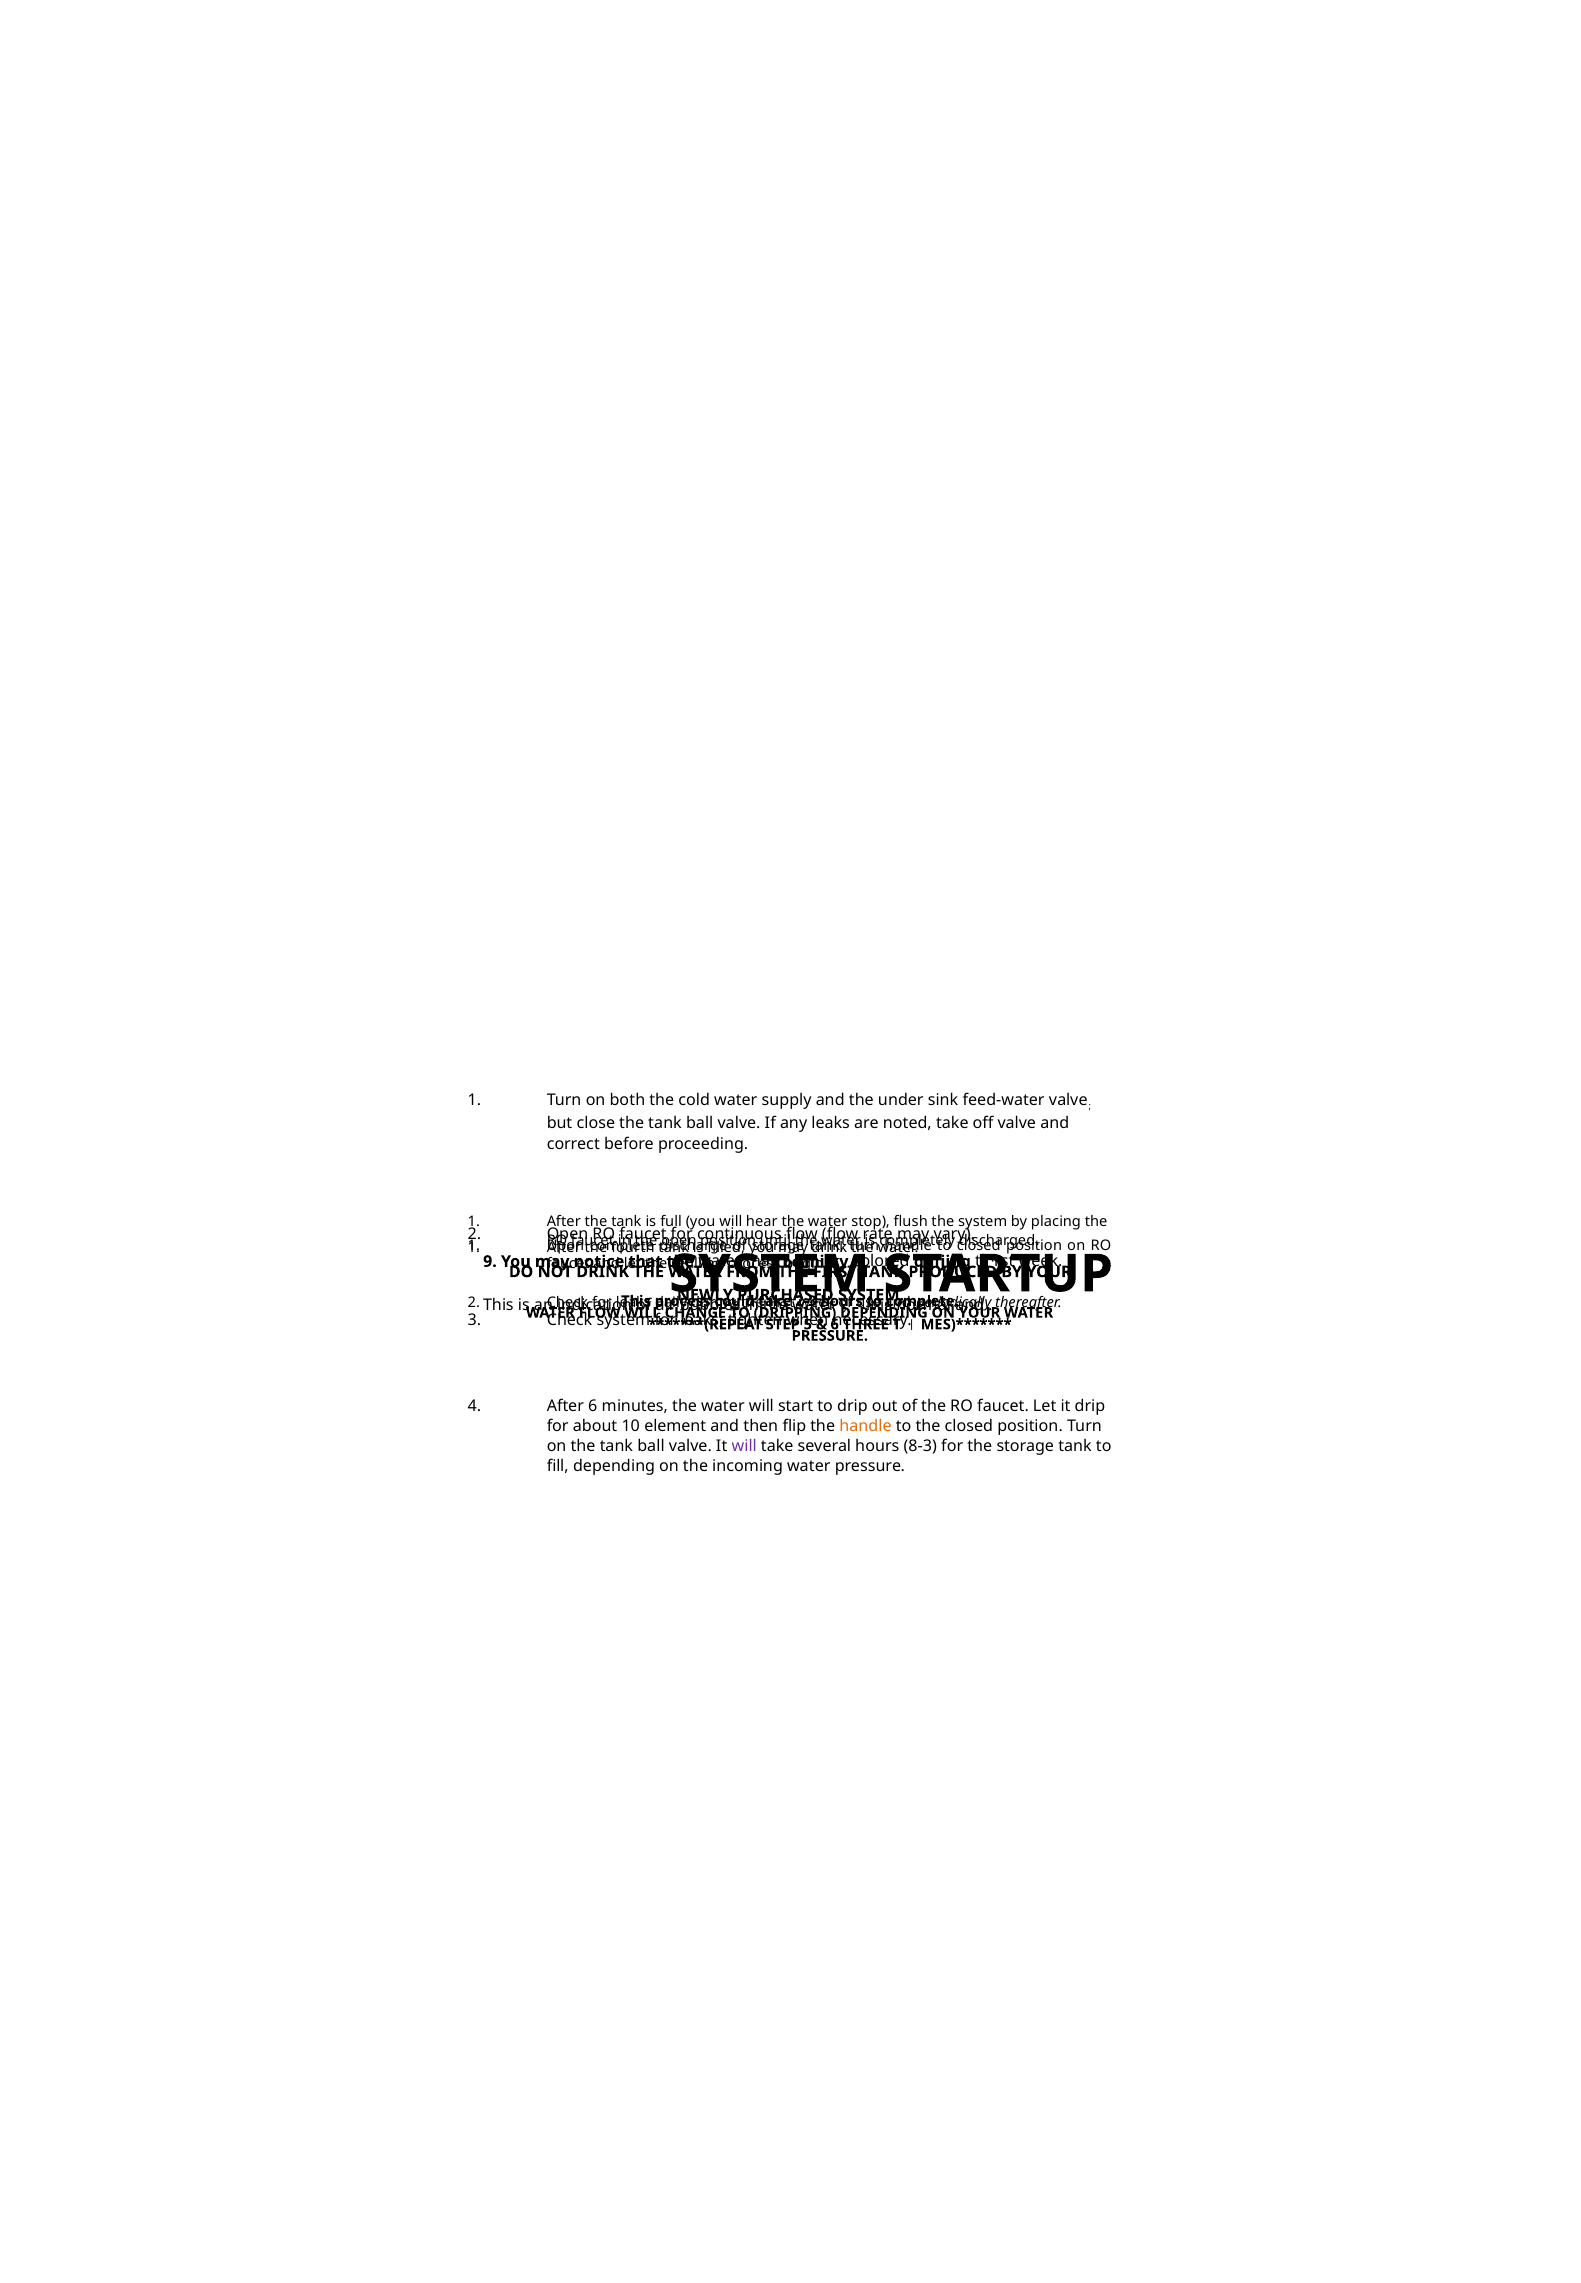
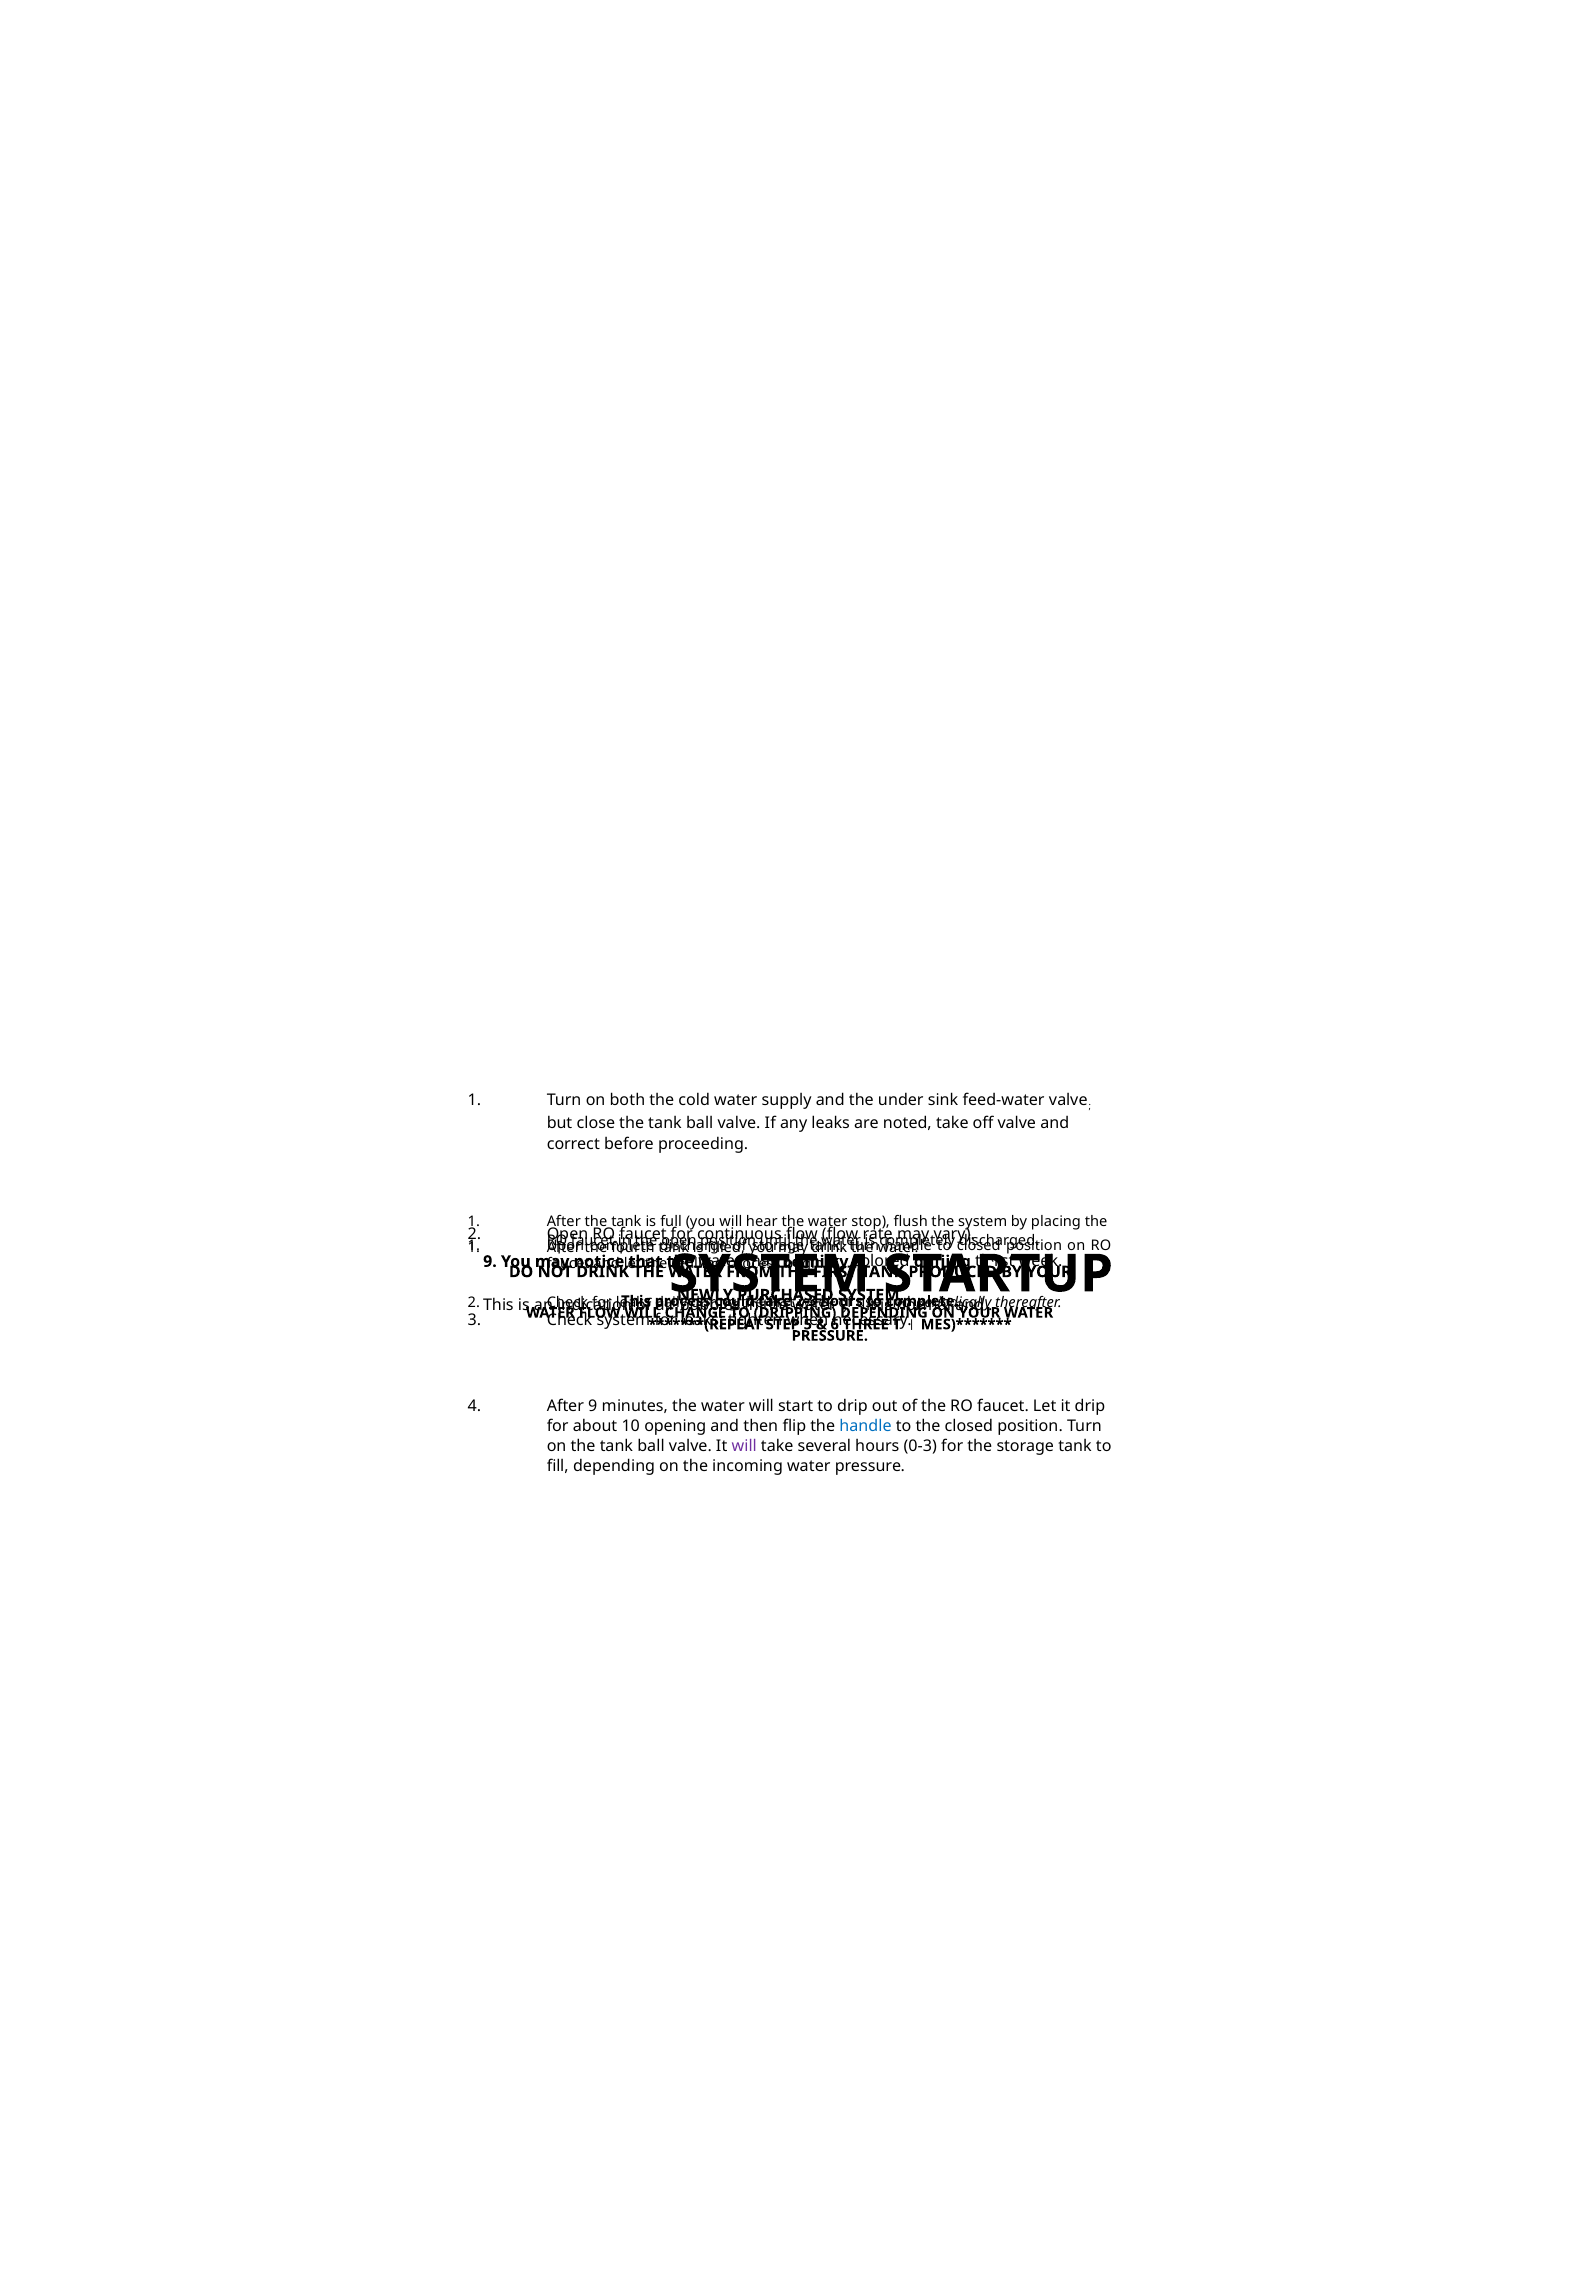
After 6: 6 -> 9
element: element -> opening
handle at (866, 1427) colour: orange -> blue
8-3: 8-3 -> 0-3
